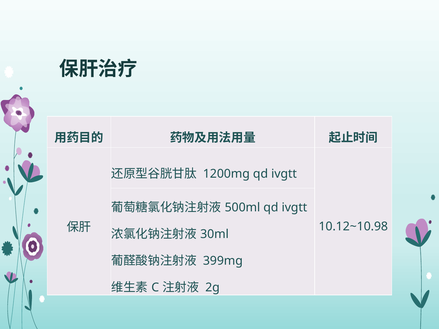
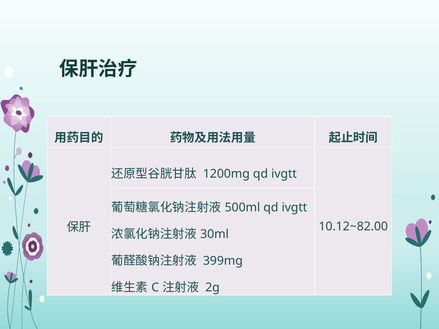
10.12~10.98: 10.12~10.98 -> 10.12~82.00
